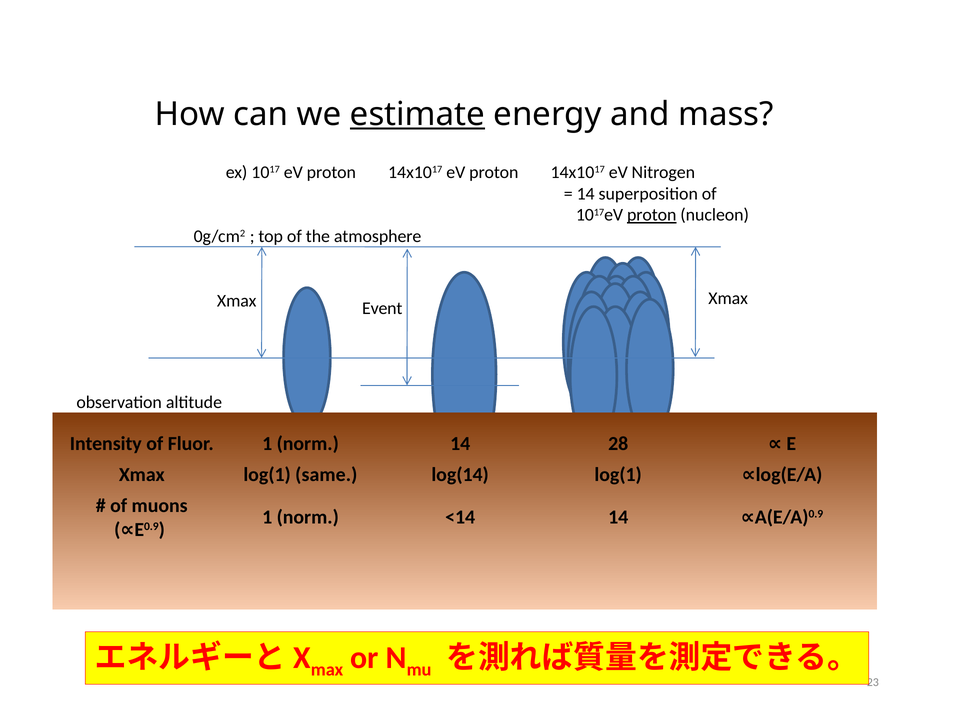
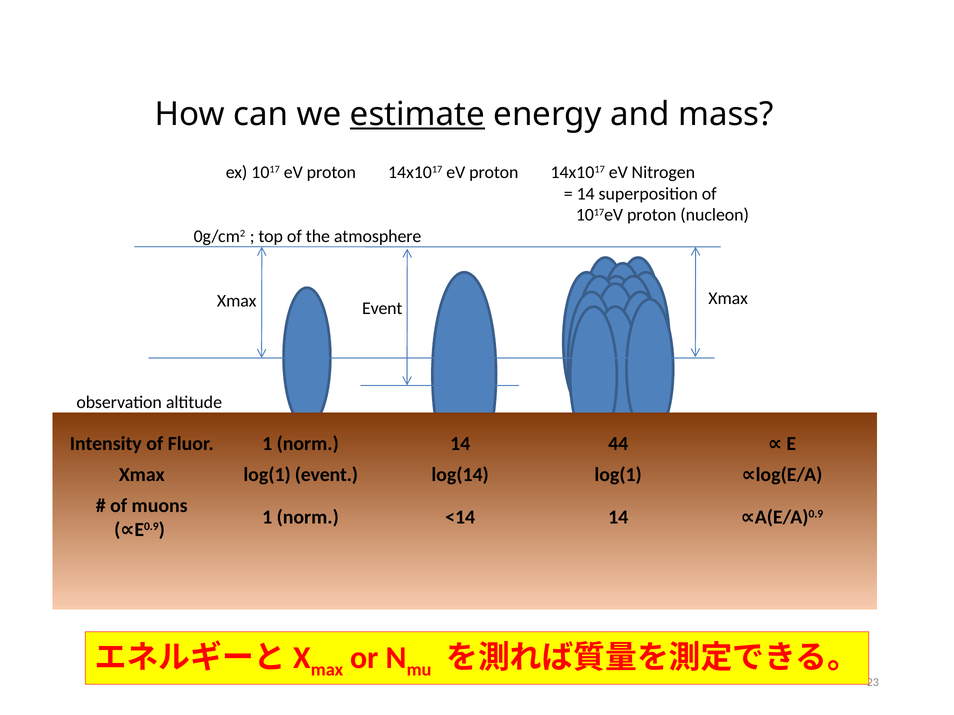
proton at (652, 215) underline: present -> none
28: 28 -> 44
log(1 same: same -> event
